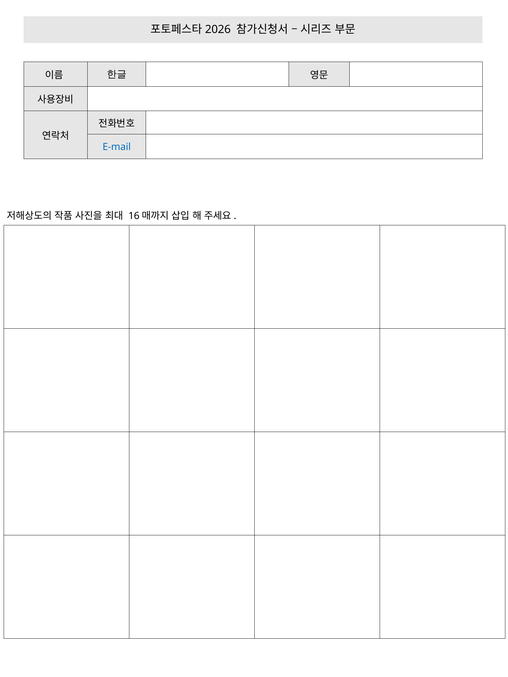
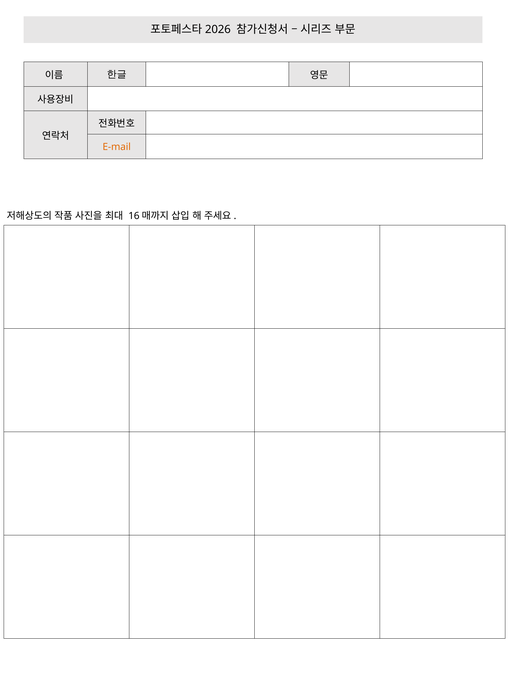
E-mail colour: blue -> orange
